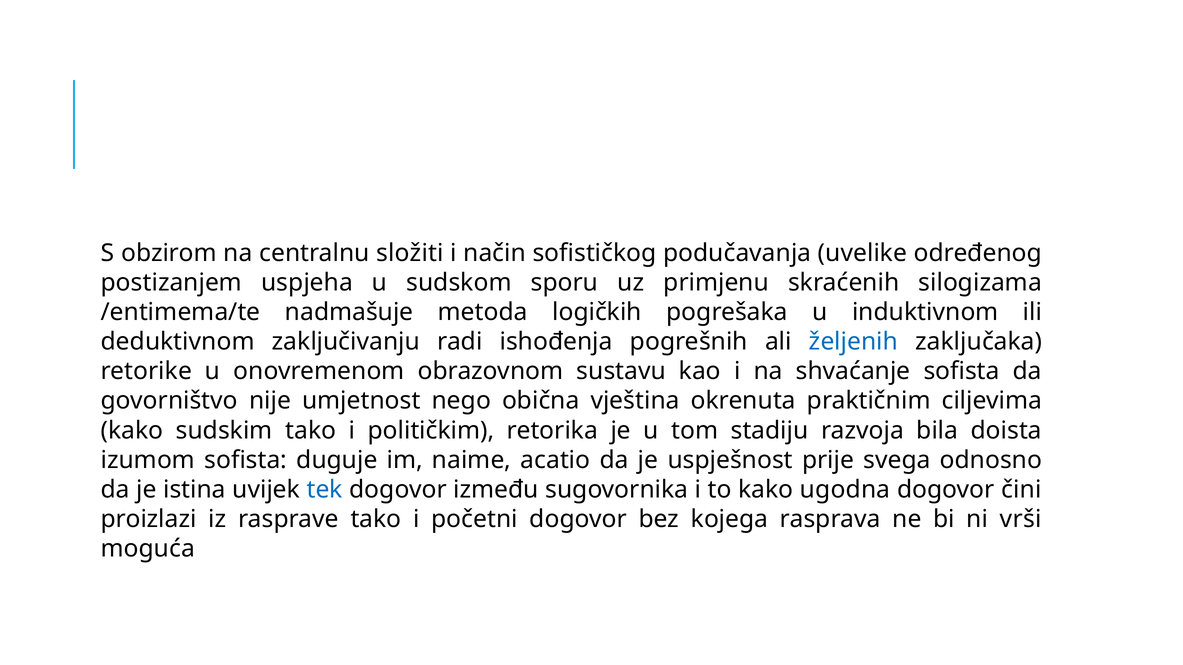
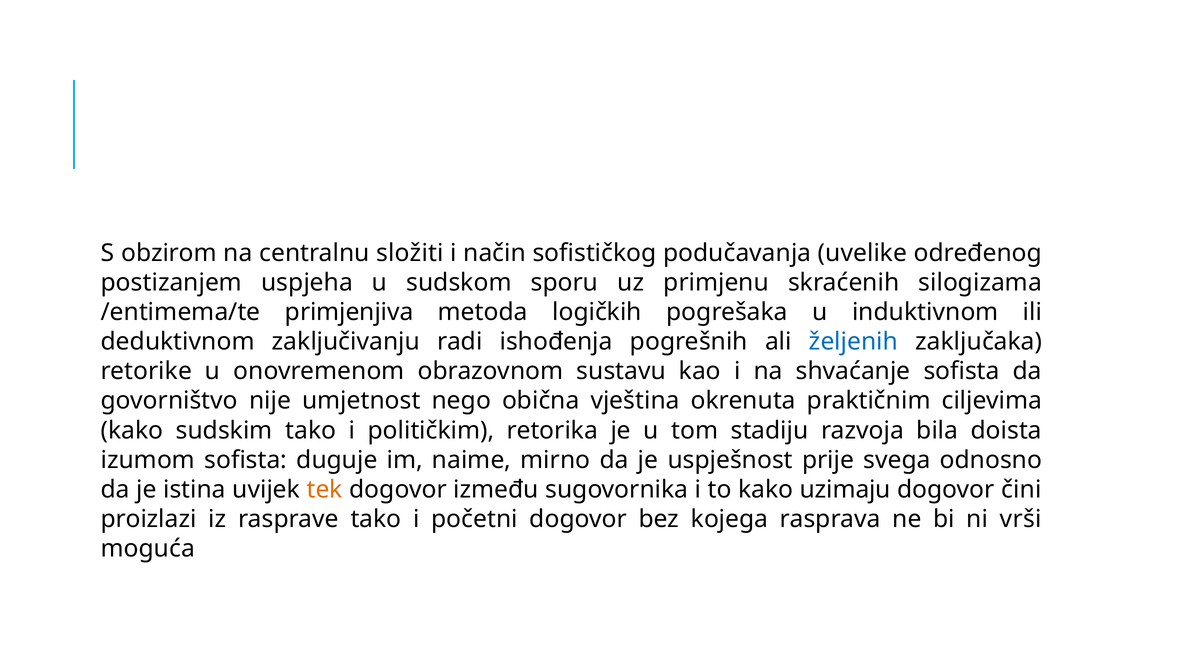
nadmašuje: nadmašuje -> primjenjiva
acatio: acatio -> mirno
tek colour: blue -> orange
ugodna: ugodna -> uzimaju
